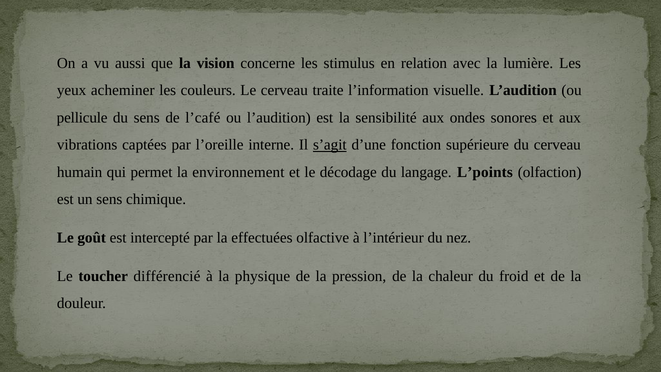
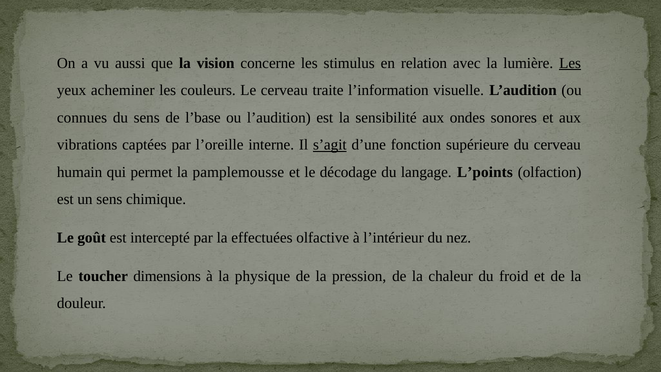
Les at (570, 63) underline: none -> present
pellicule: pellicule -> connues
l’café: l’café -> l’base
environnement: environnement -> pamplemousse
différencié: différencié -> dimensions
